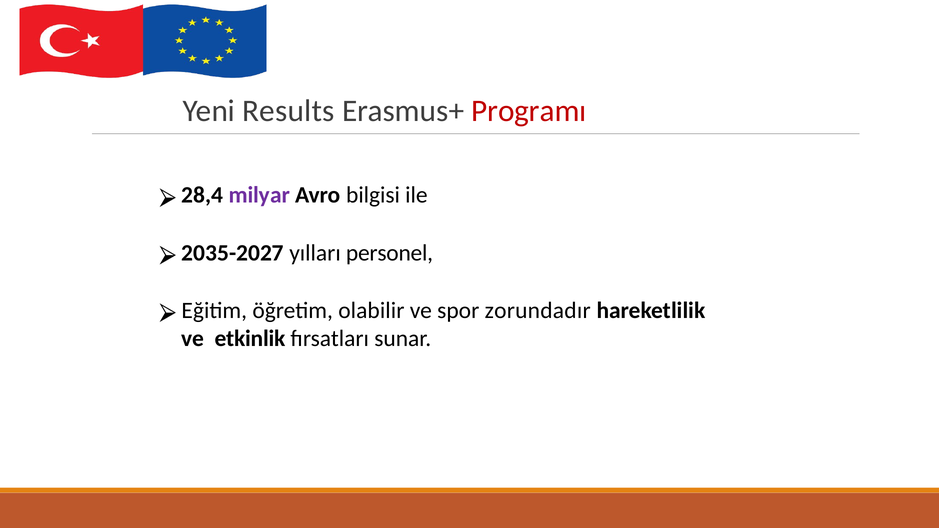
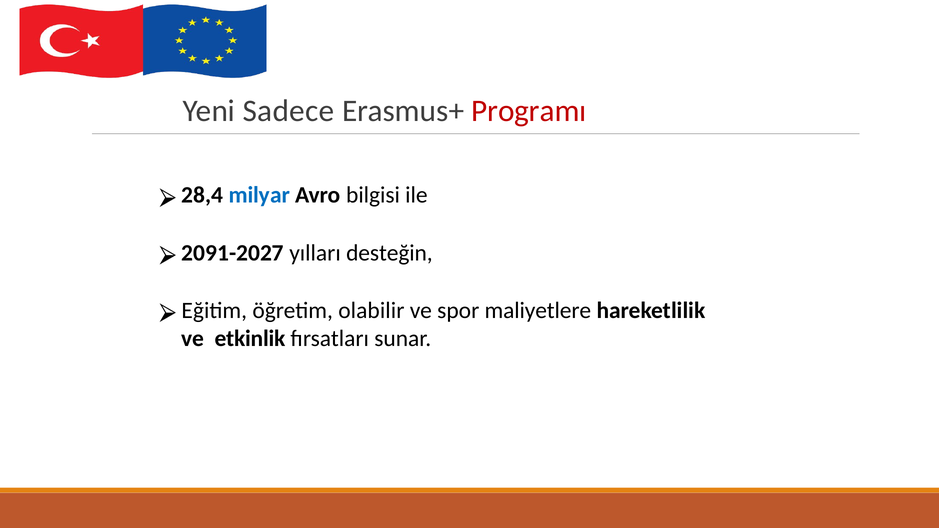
Results: Results -> Sadece
milyar colour: purple -> blue
2035-2027: 2035-2027 -> 2091-2027
personel: personel -> desteğin
zorundadır: zorundadır -> maliyetlere
